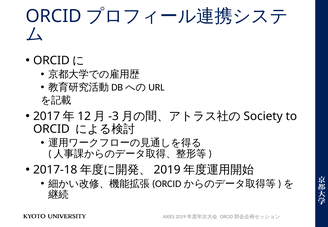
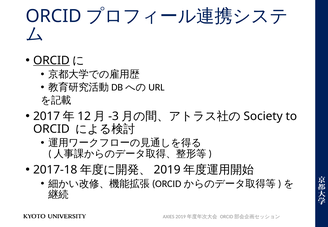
ORCID at (51, 60) underline: none -> present
